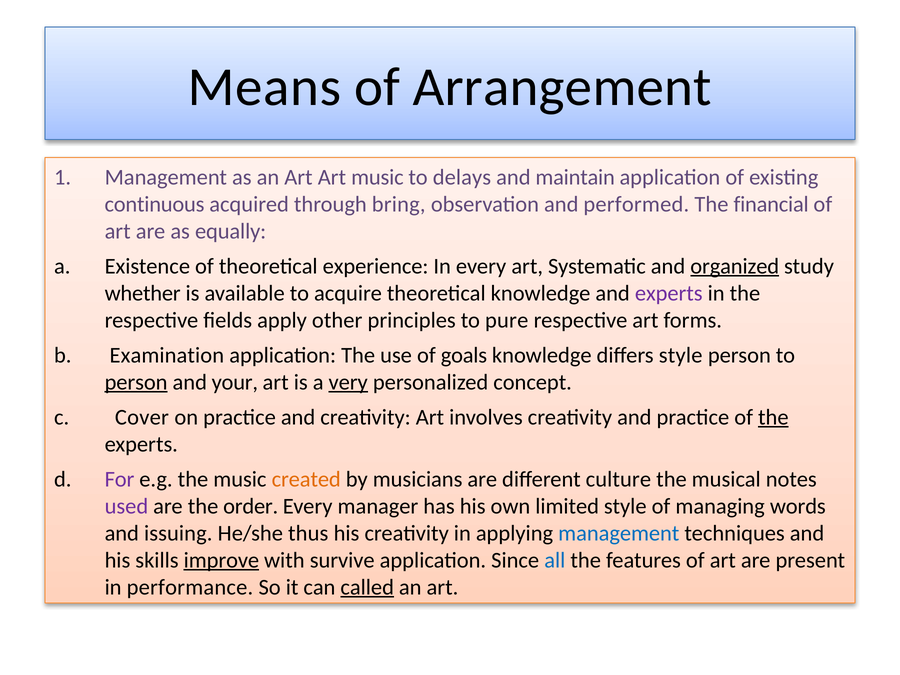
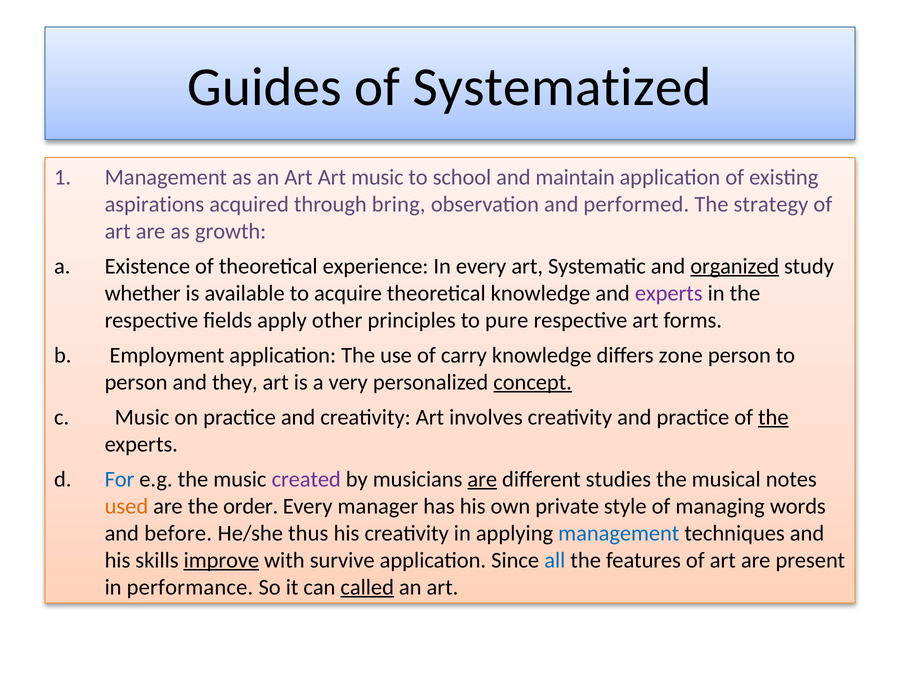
Means: Means -> Guides
Arrangement: Arrangement -> Systematized
delays: delays -> school
continuous: continuous -> aspirations
financial: financial -> strategy
equally: equally -> growth
Examination: Examination -> Employment
goals: goals -> carry
differs style: style -> zone
person at (136, 382) underline: present -> none
your: your -> they
very underline: present -> none
concept underline: none -> present
Cover at (142, 417): Cover -> Music
For colour: purple -> blue
created colour: orange -> purple
are at (482, 479) underline: none -> present
culture: culture -> studies
used colour: purple -> orange
limited: limited -> private
issuing: issuing -> before
